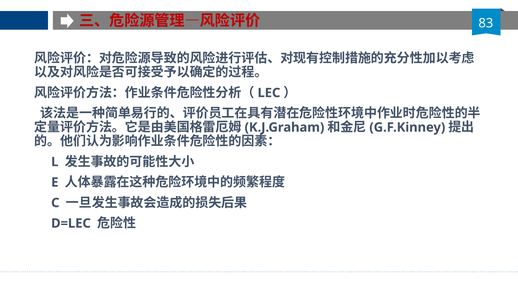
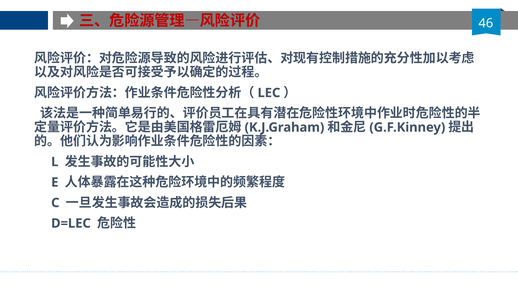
83: 83 -> 46
